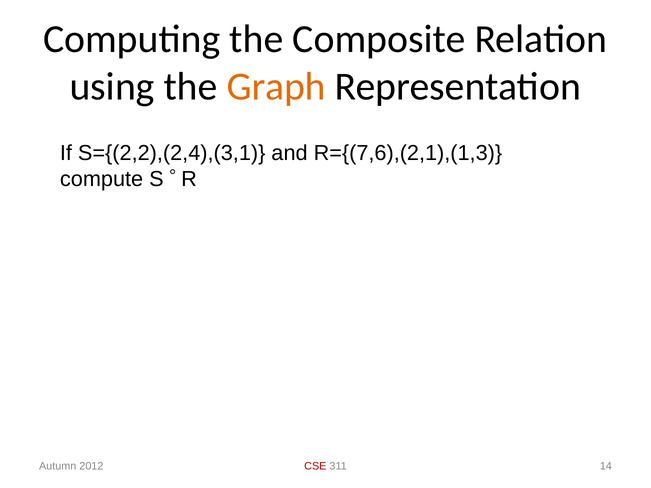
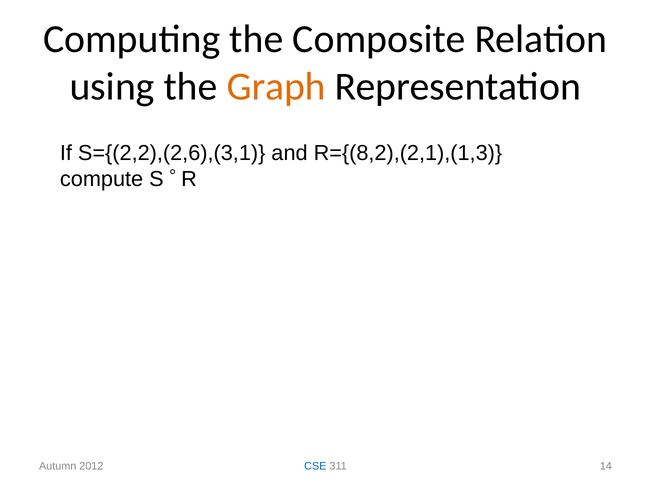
S={(2,2),(2,4),(3,1: S={(2,2),(2,4),(3,1 -> S={(2,2),(2,6),(3,1
R={(7,6),(2,1),(1,3: R={(7,6),(2,1),(1,3 -> R={(8,2),(2,1),(1,3
CSE colour: red -> blue
